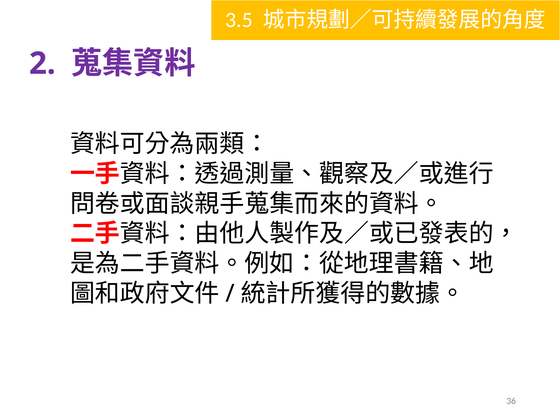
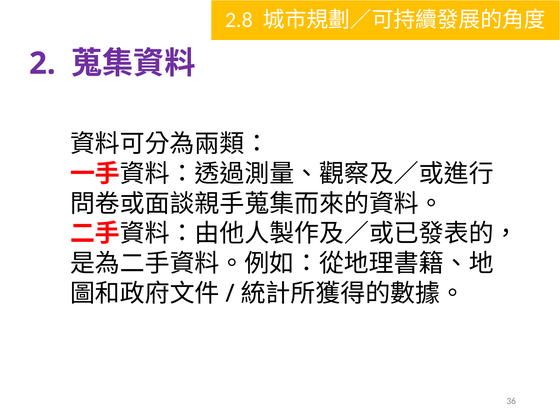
3.5: 3.5 -> 2.8
